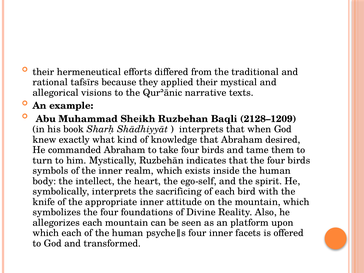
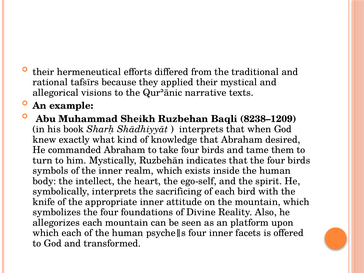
2128–1209: 2128–1209 -> 8238–1209
